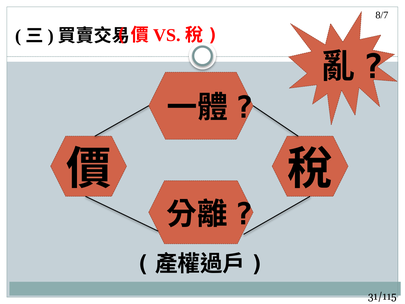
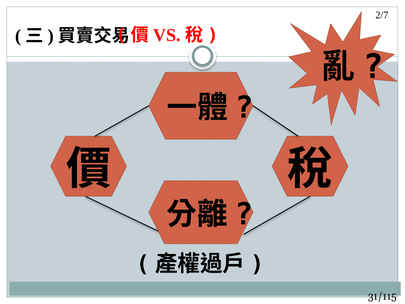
8/7: 8/7 -> 2/7
